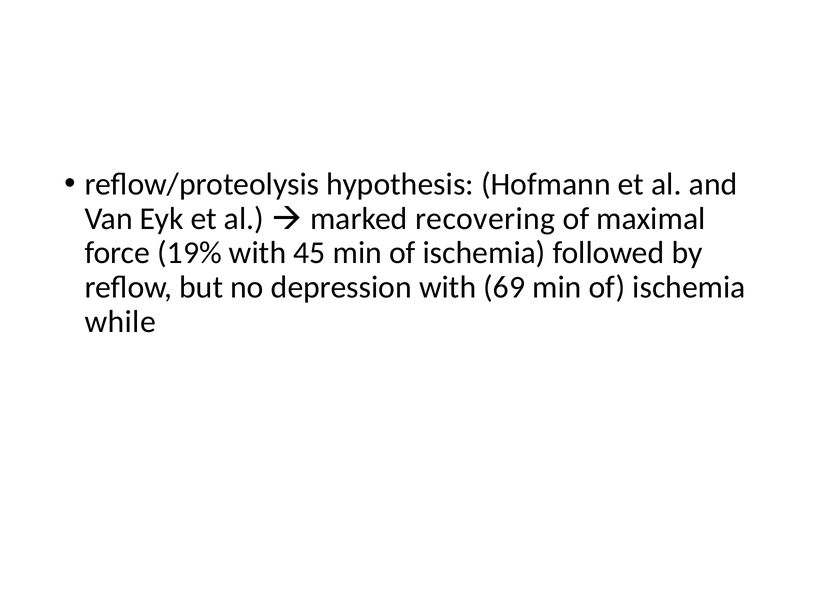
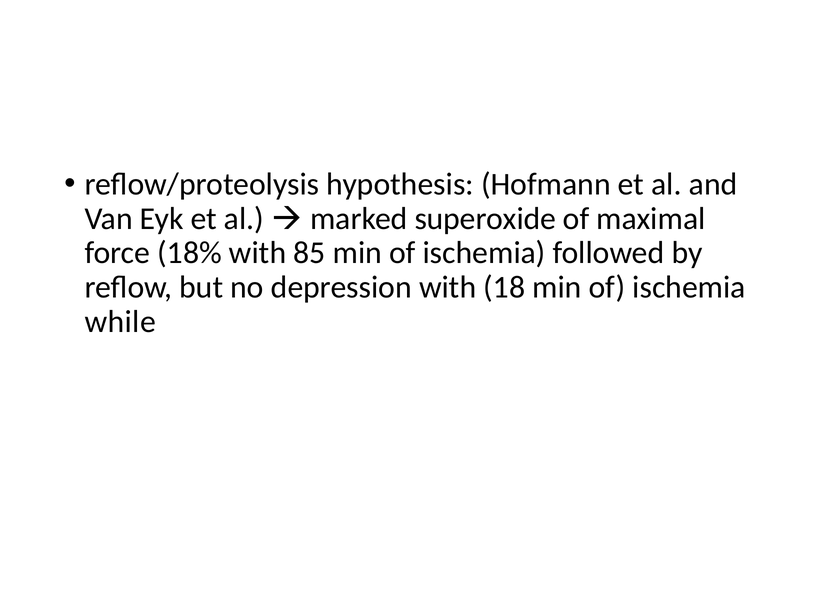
recovering: recovering -> superoxide
19%: 19% -> 18%
45: 45 -> 85
69: 69 -> 18
